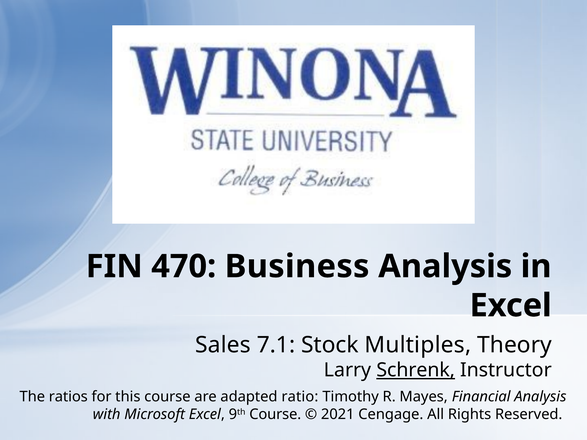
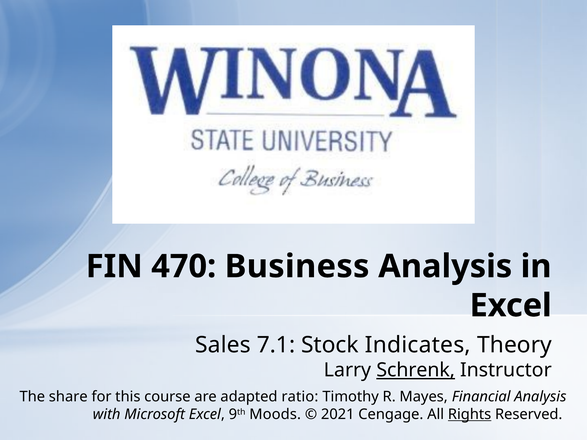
Multiples: Multiples -> Indicates
ratios: ratios -> share
9th Course: Course -> Moods
Rights underline: none -> present
